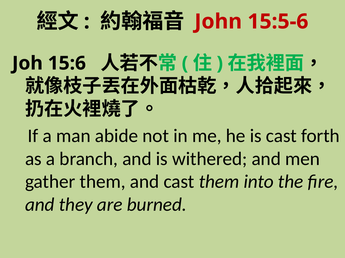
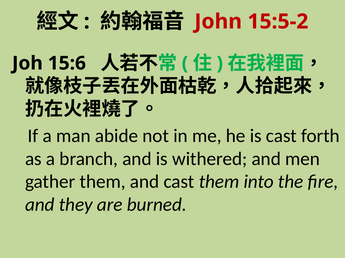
15:5-6: 15:5-6 -> 15:5-2
